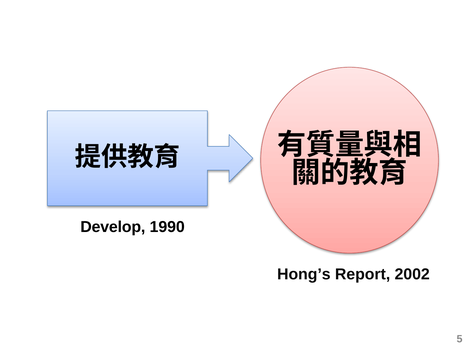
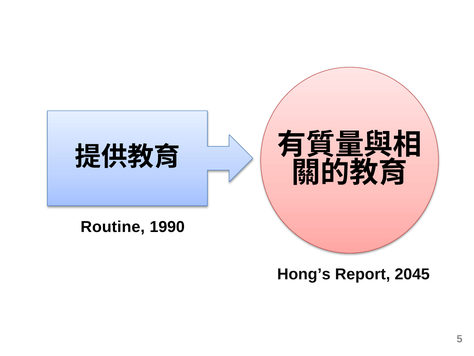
Develop: Develop -> Routine
2002: 2002 -> 2045
